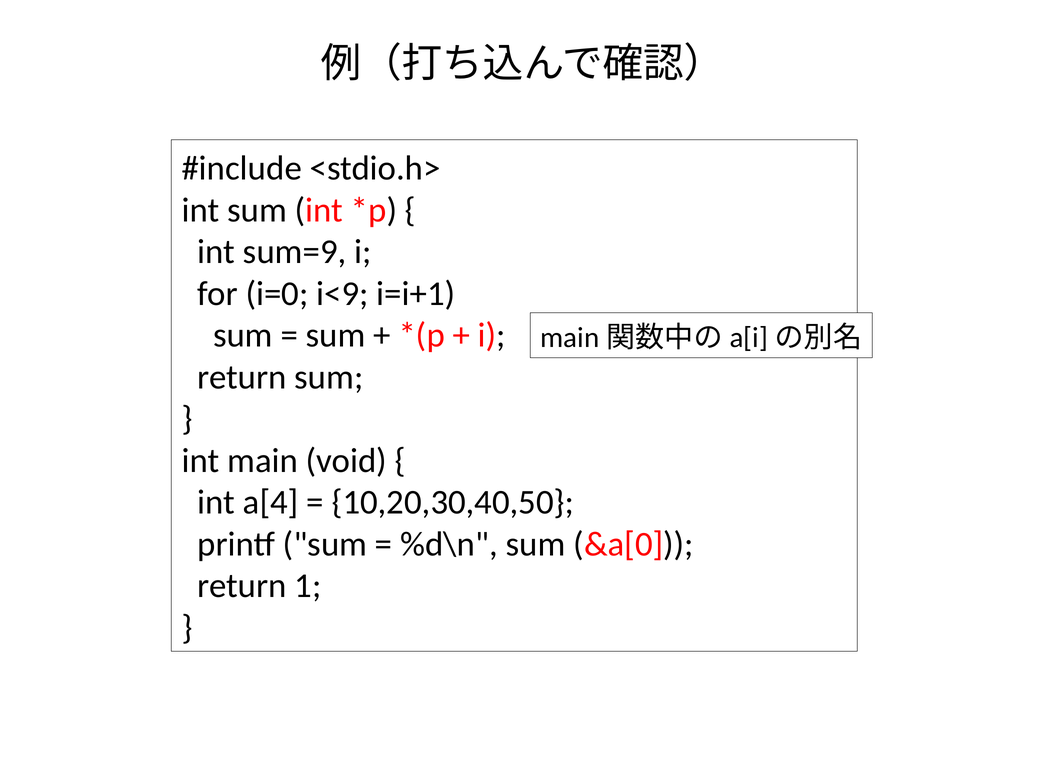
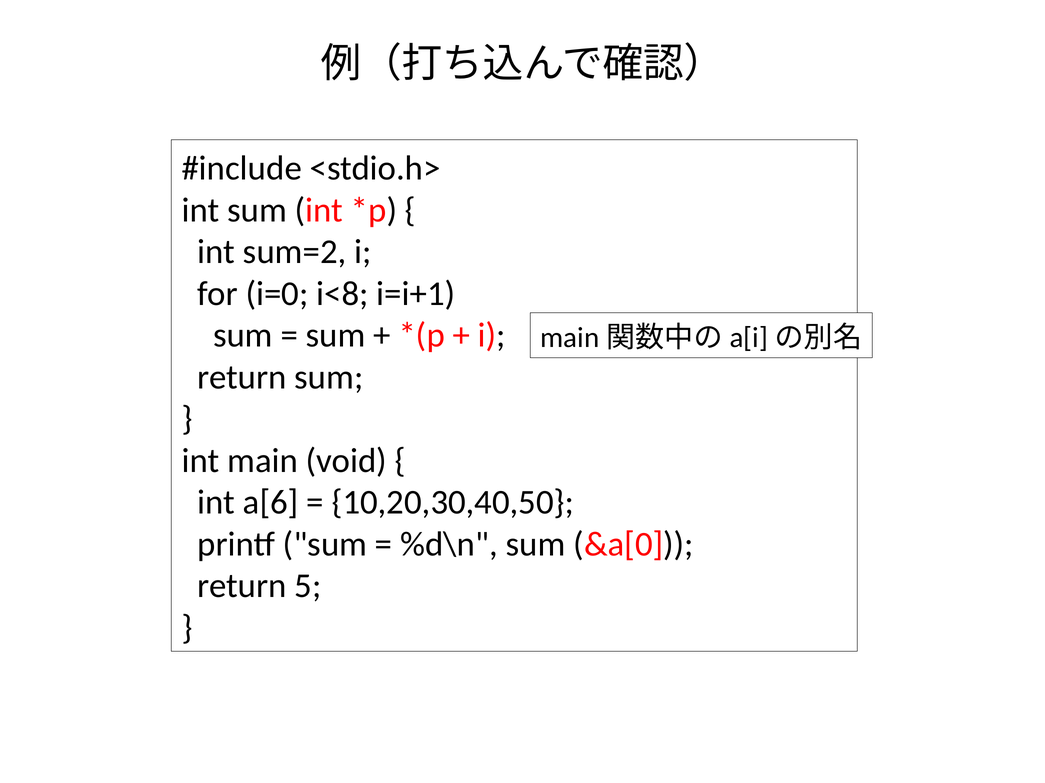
sum=9: sum=9 -> sum=2
i<9: i<9 -> i<8
a[4: a[4 -> a[6
1: 1 -> 5
